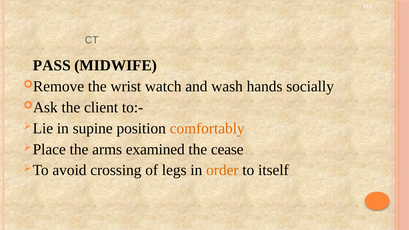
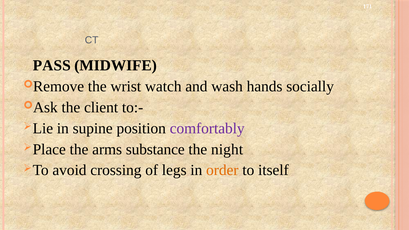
comfortably colour: orange -> purple
examined: examined -> substance
cease: cease -> night
